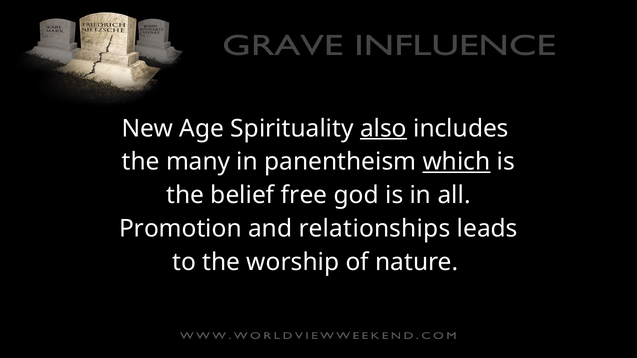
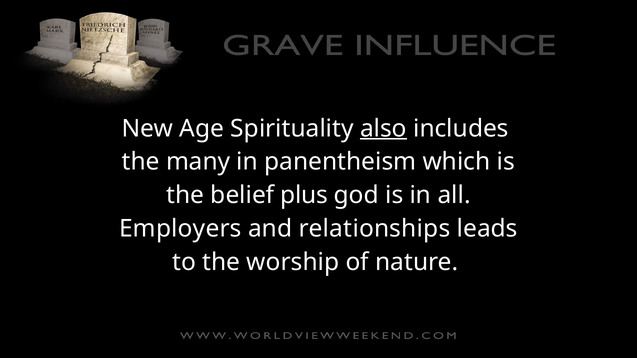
which underline: present -> none
free: free -> plus
Promotion: Promotion -> Employers
